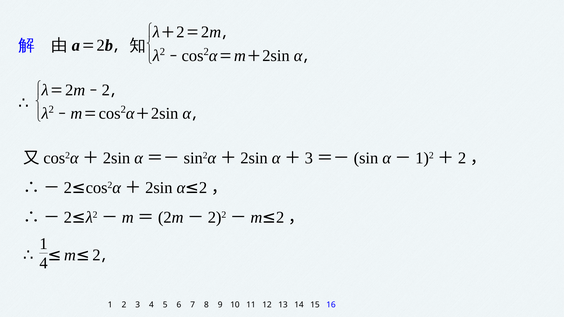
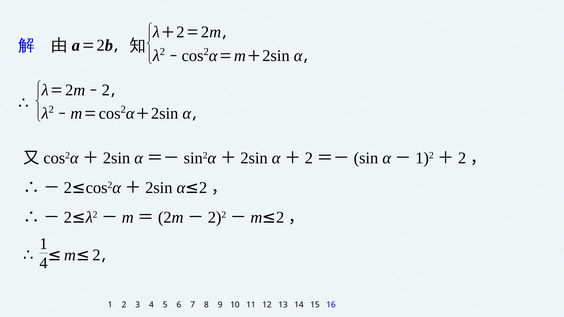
3 at (309, 158): 3 -> 2
